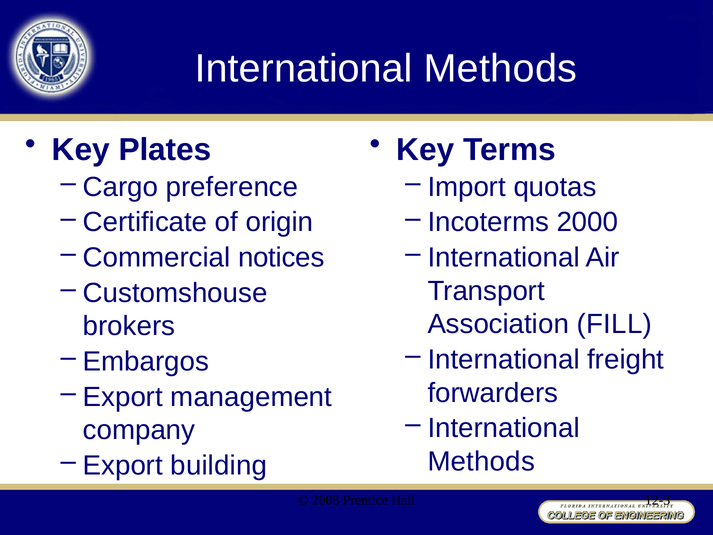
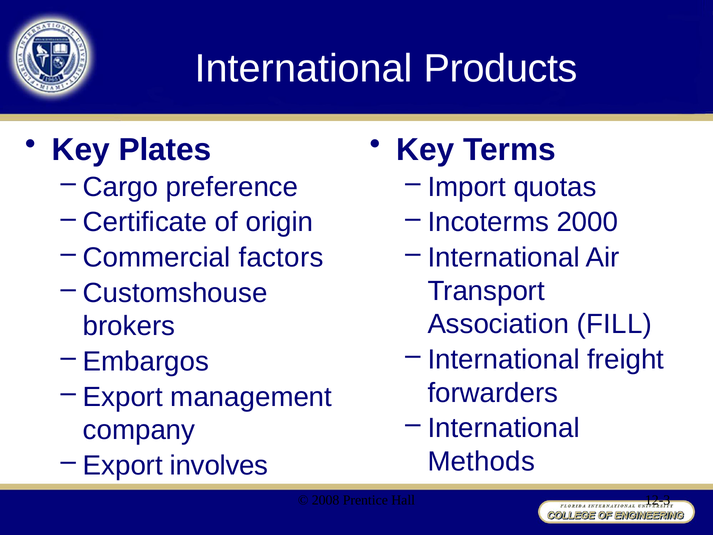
Methods at (500, 69): Methods -> Products
notices: notices -> factors
building: building -> involves
